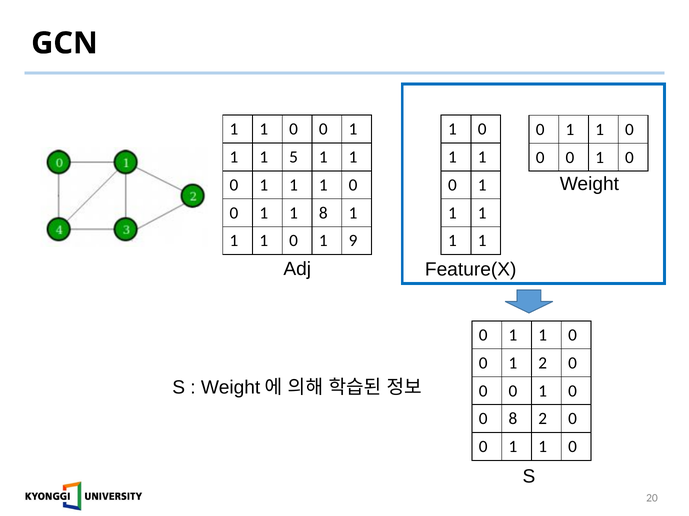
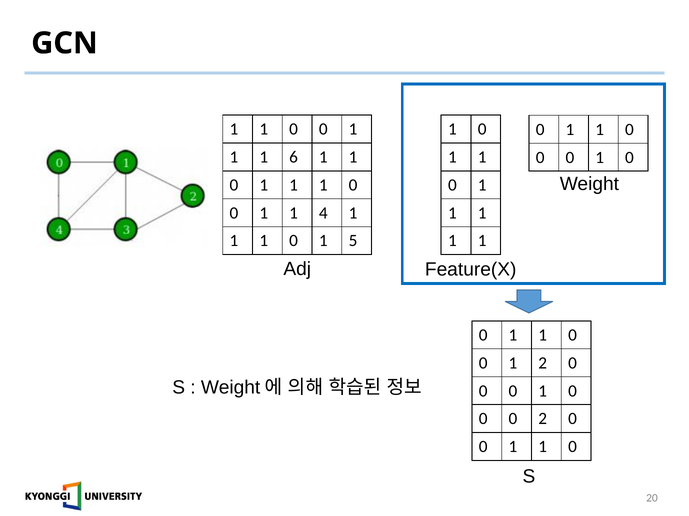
5: 5 -> 6
1 8: 8 -> 4
9: 9 -> 5
8 at (513, 419): 8 -> 0
